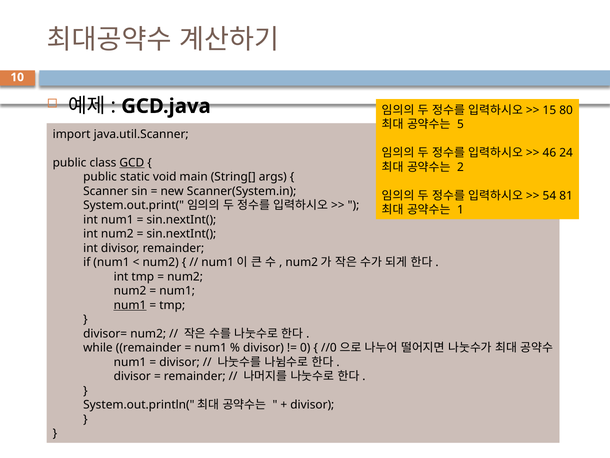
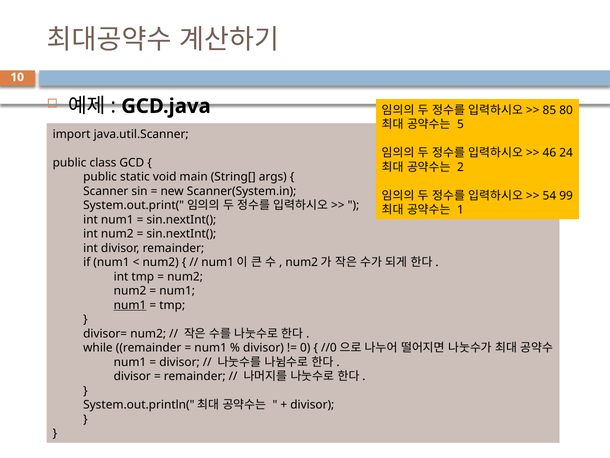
15: 15 -> 85
GCD underline: present -> none
81: 81 -> 99
